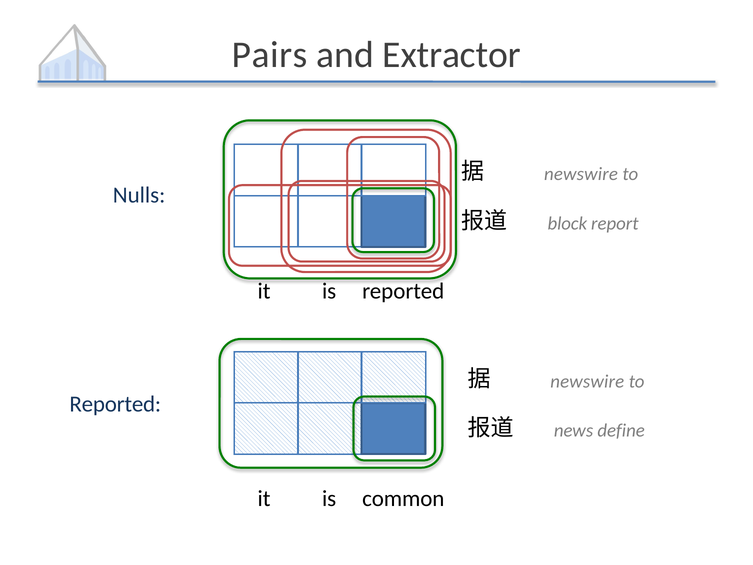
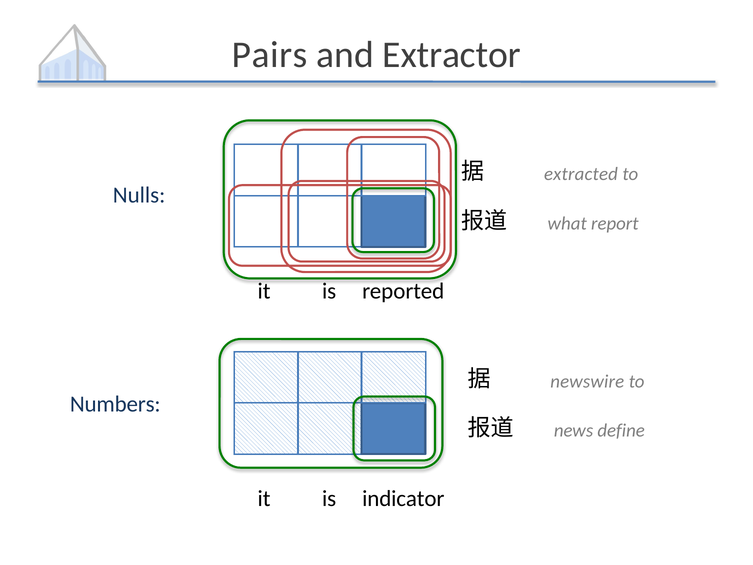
newswire at (581, 174): newswire -> extracted
block: block -> what
Reported at (115, 404): Reported -> Numbers
common: common -> indicator
